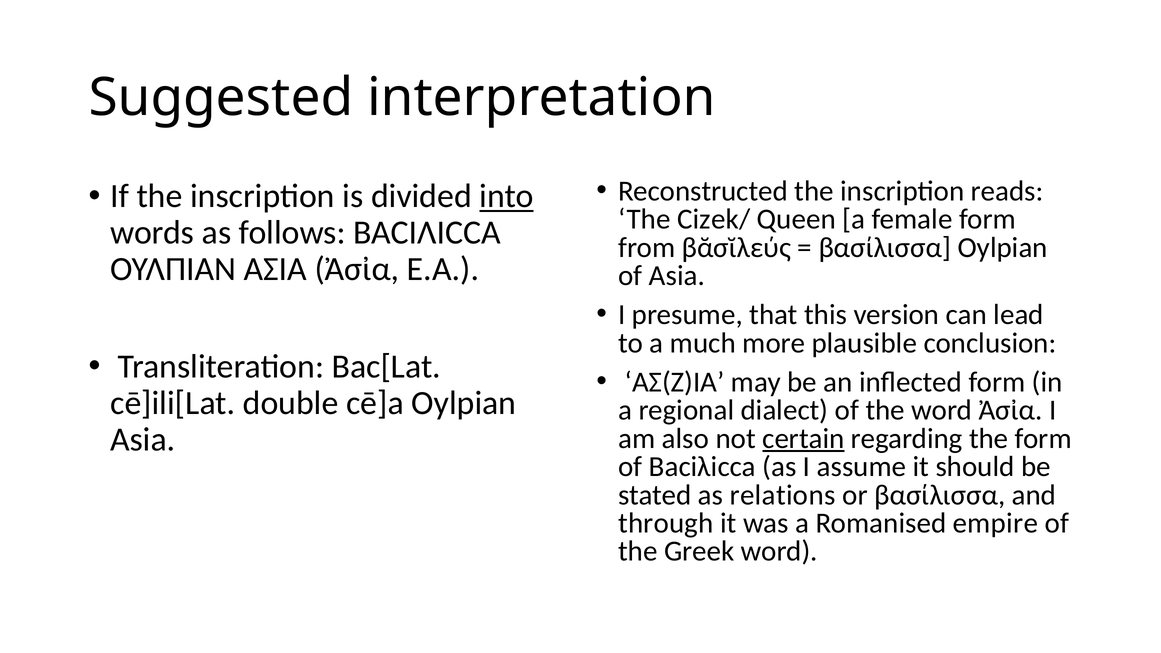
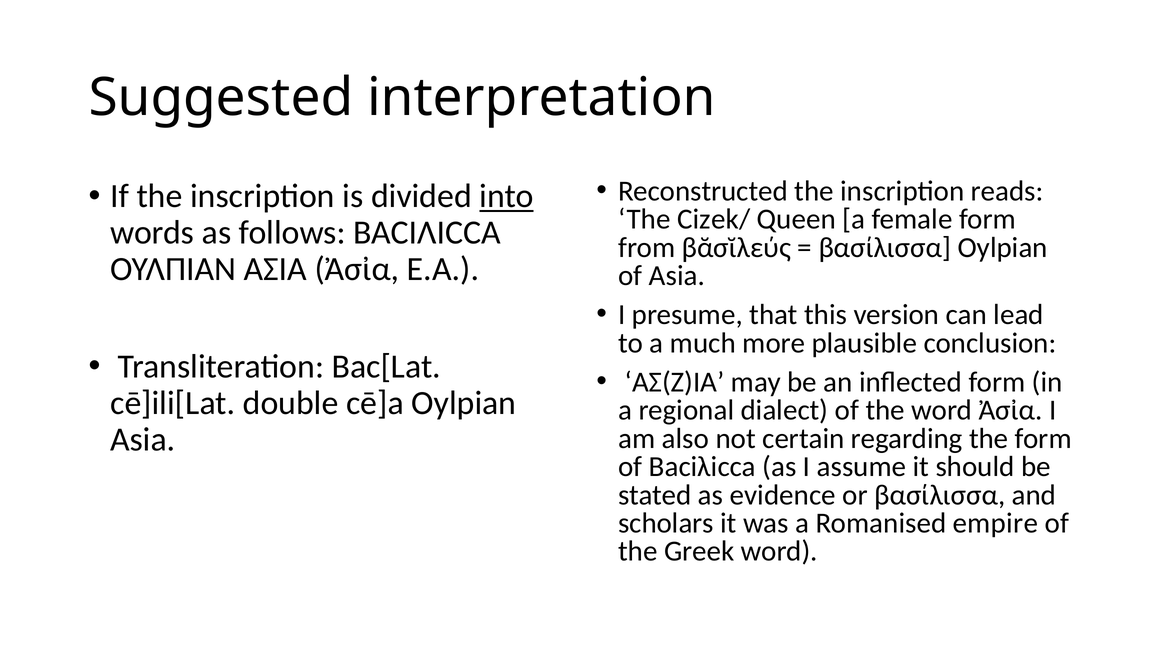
certain underline: present -> none
relations: relations -> evidence
through: through -> scholars
